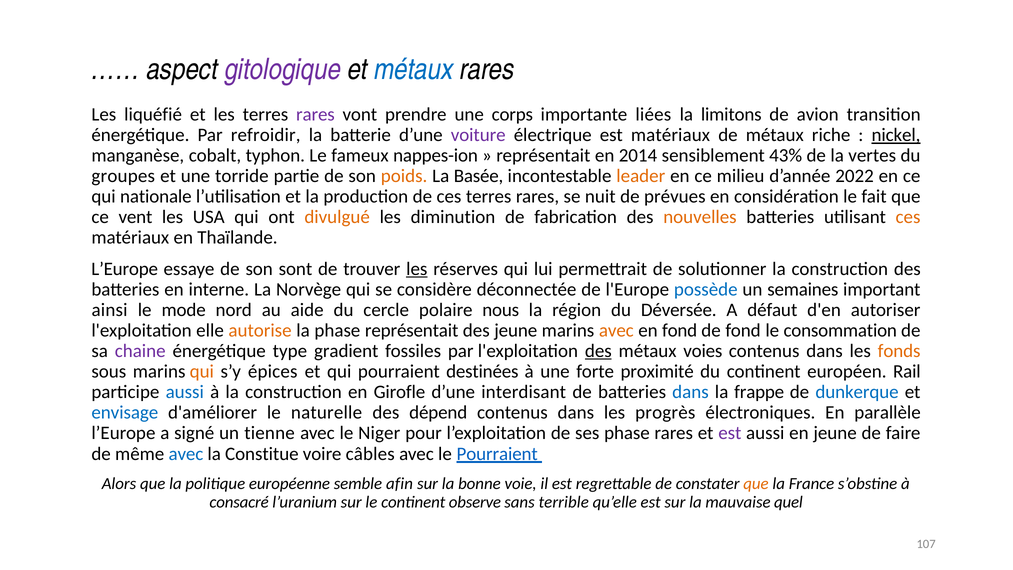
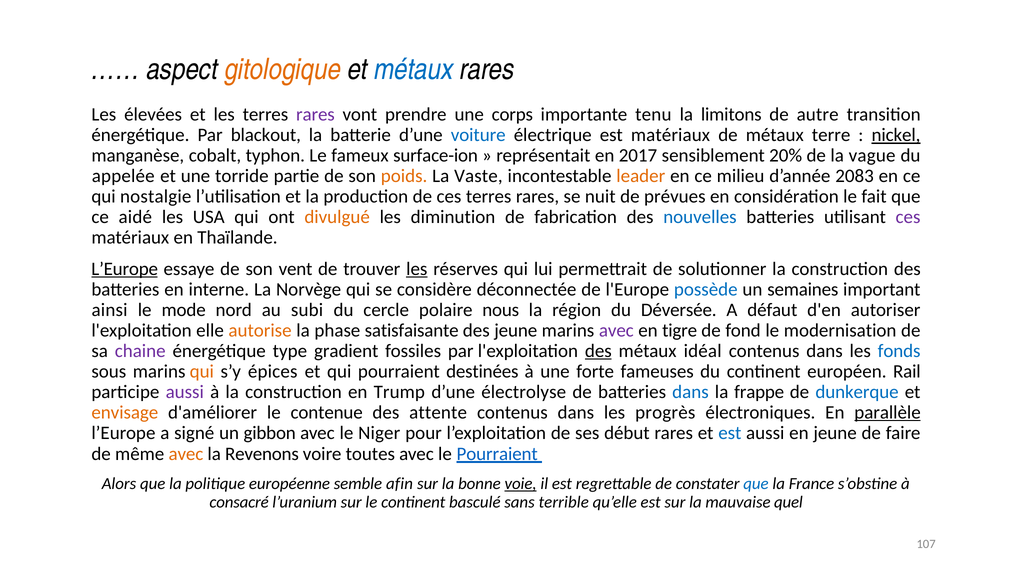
gitologique colour: purple -> orange
liquéfié: liquéfié -> élevées
liées: liées -> tenu
avion: avion -> autre
refroidir: refroidir -> blackout
voiture colour: purple -> blue
riche: riche -> terre
nappes-ion: nappes-ion -> surface-ion
2014: 2014 -> 2017
43%: 43% -> 20%
vertes: vertes -> vague
groupes: groupes -> appelée
Basée: Basée -> Vaste
2022: 2022 -> 2083
nationale: nationale -> nostalgie
vent: vent -> aidé
nouvelles colour: orange -> blue
ces at (908, 217) colour: orange -> purple
L’Europe at (125, 269) underline: none -> present
sont: sont -> vent
aide: aide -> subi
phase représentait: représentait -> satisfaisante
avec at (616, 330) colour: orange -> purple
en fond: fond -> tigre
consommation: consommation -> modernisation
voies: voies -> idéal
fonds colour: orange -> blue
proximité: proximité -> fameuses
aussi at (185, 392) colour: blue -> purple
Girofle: Girofle -> Trump
interdisant: interdisant -> électrolyse
envisage colour: blue -> orange
naturelle: naturelle -> contenue
dépend: dépend -> attente
parallèle underline: none -> present
tienne: tienne -> gibbon
ses phase: phase -> début
est at (730, 433) colour: purple -> blue
avec at (186, 454) colour: blue -> orange
Constitue: Constitue -> Revenons
câbles: câbles -> toutes
voie underline: none -> present
que at (756, 484) colour: orange -> blue
observe: observe -> basculé
